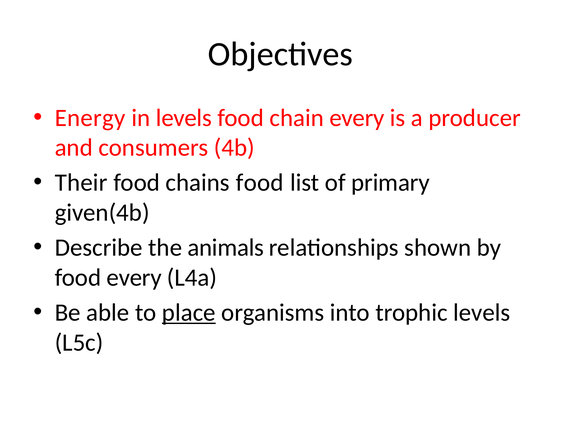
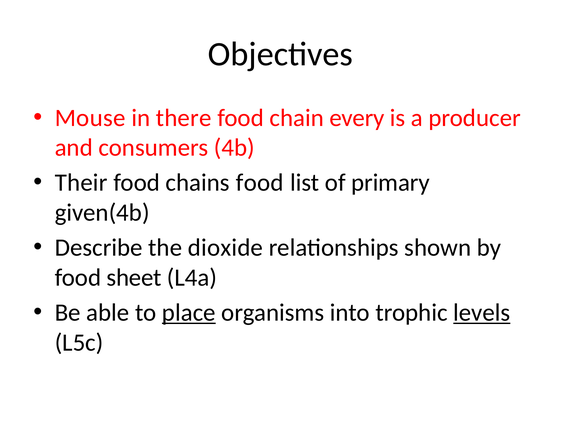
Energy: Energy -> Mouse
in levels: levels -> there
animals: animals -> dioxide
food every: every -> sheet
levels at (482, 312) underline: none -> present
